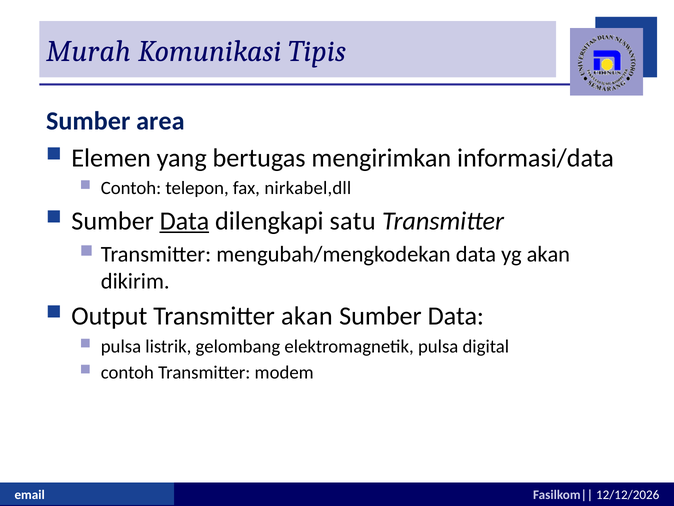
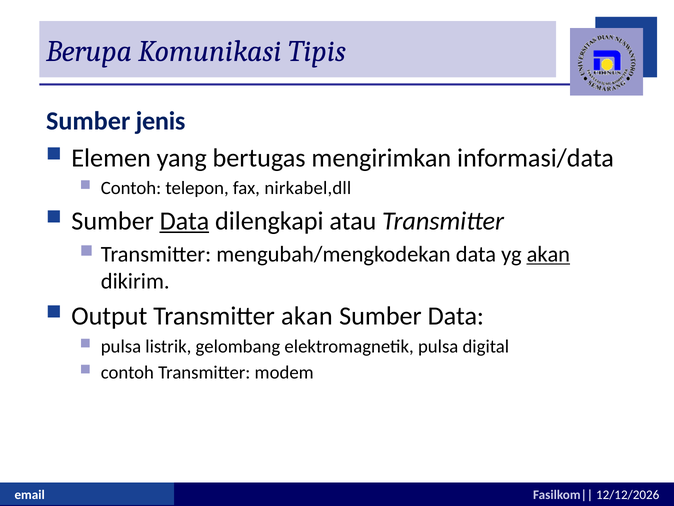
Murah: Murah -> Berupa
area: area -> jenis
satu: satu -> atau
akan at (548, 254) underline: none -> present
